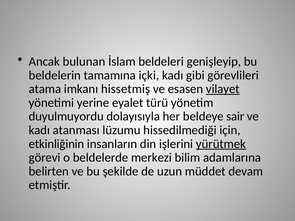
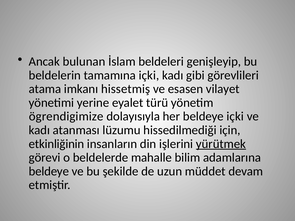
vilayet underline: present -> none
duyulmuyordu: duyulmuyordu -> ögrendigimize
beldeye sair: sair -> içki
merkezi: merkezi -> mahalle
belirten at (49, 171): belirten -> beldeye
